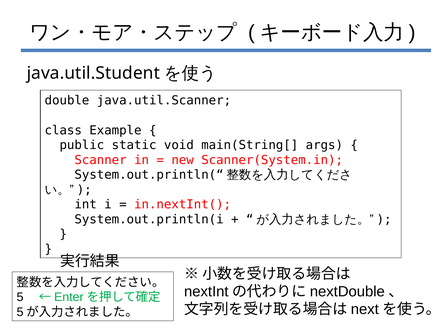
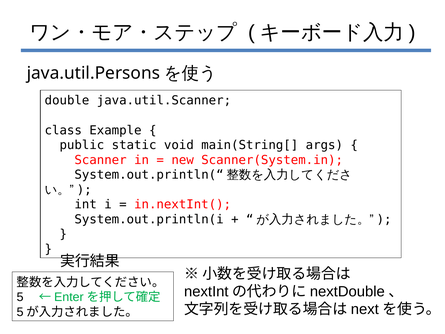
java.util.Student: java.util.Student -> java.util.Persons
